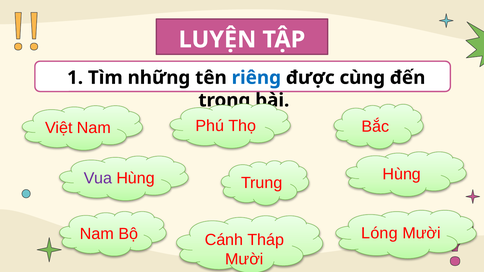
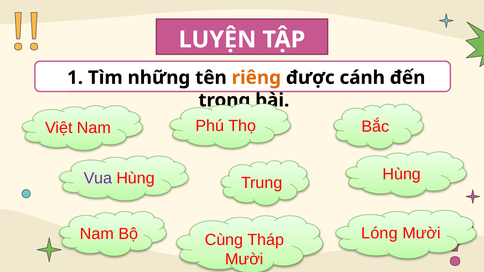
riêng colour: blue -> orange
cùng: cùng -> cánh
Cánh: Cánh -> Cùng
